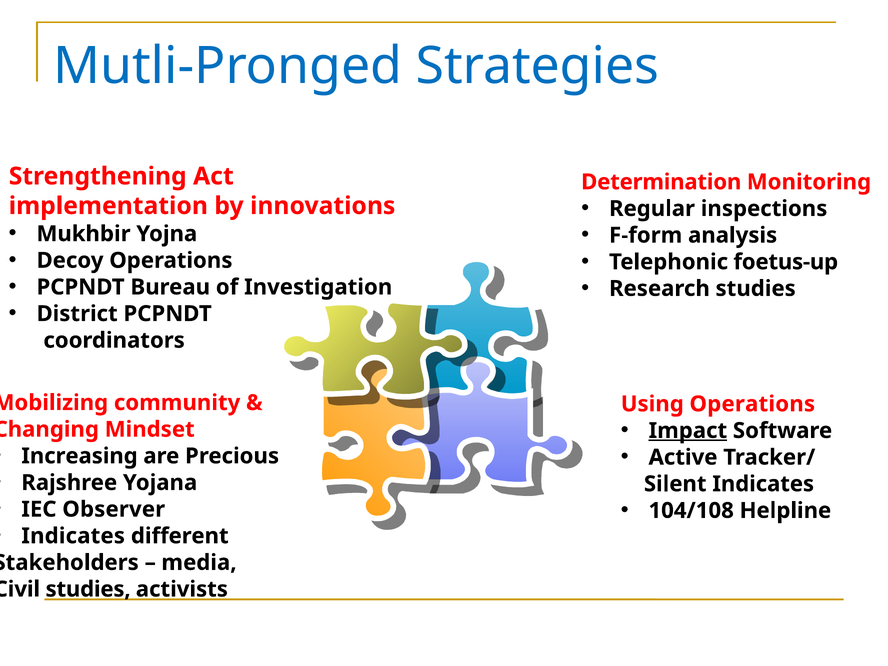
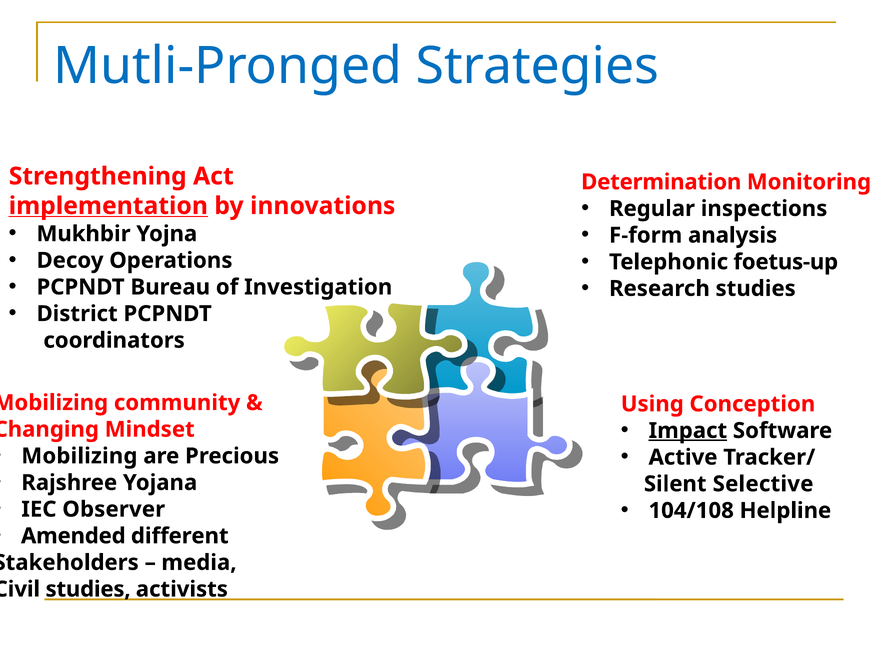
implementation underline: none -> present
Using Operations: Operations -> Conception
Increasing at (79, 456): Increasing -> Mobilizing
Silent Indicates: Indicates -> Selective
Indicates at (73, 536): Indicates -> Amended
